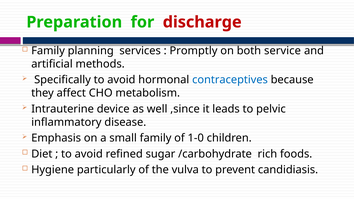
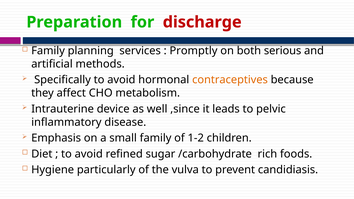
service: service -> serious
contraceptives colour: blue -> orange
1-0: 1-0 -> 1-2
